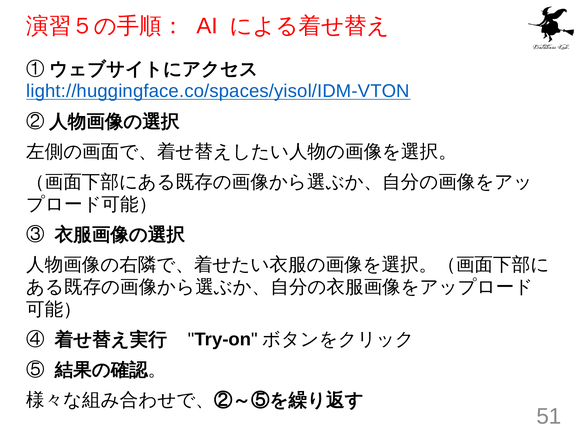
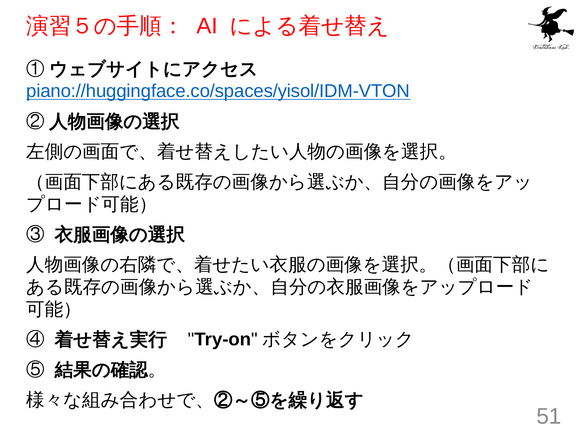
light://huggingface.co/spaces/yisol/IDM-VTON: light://huggingface.co/spaces/yisol/IDM-VTON -> piano://huggingface.co/spaces/yisol/IDM-VTON
